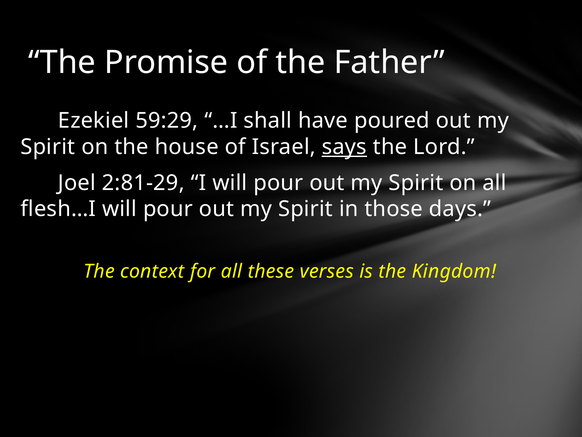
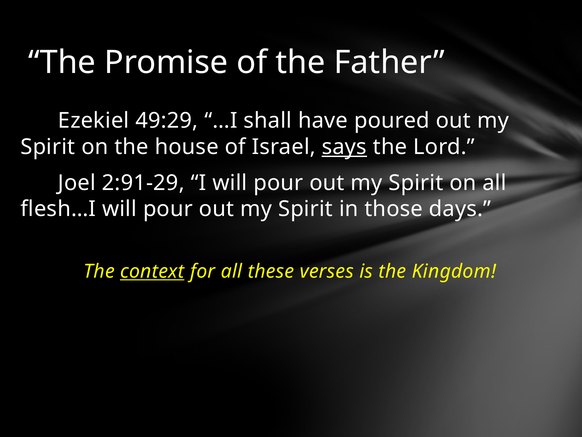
59:29: 59:29 -> 49:29
2:81-29: 2:81-29 -> 2:91-29
context underline: none -> present
